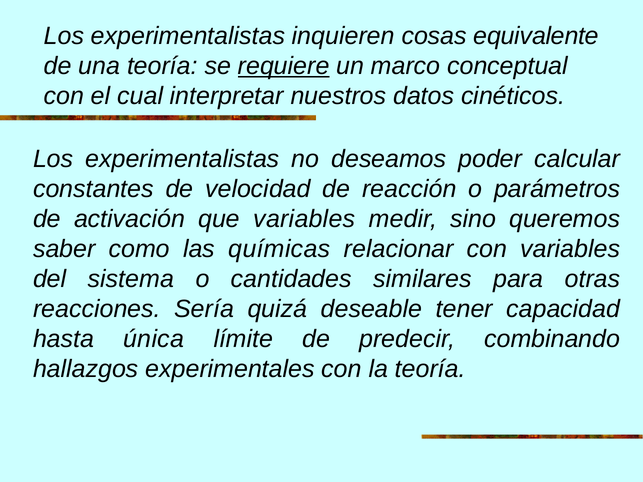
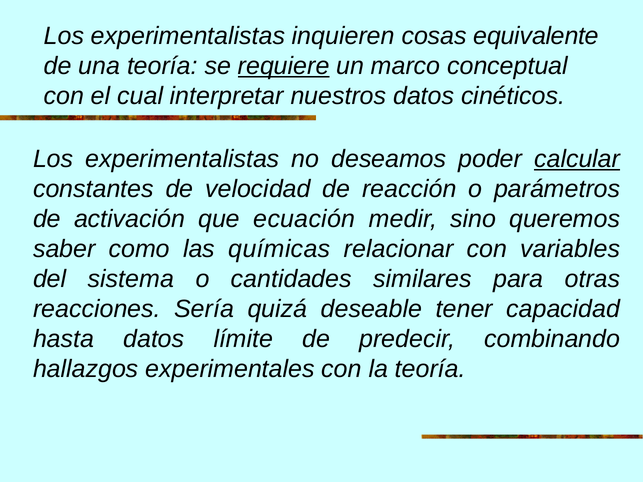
calcular underline: none -> present
que variables: variables -> ecuación
hasta única: única -> datos
